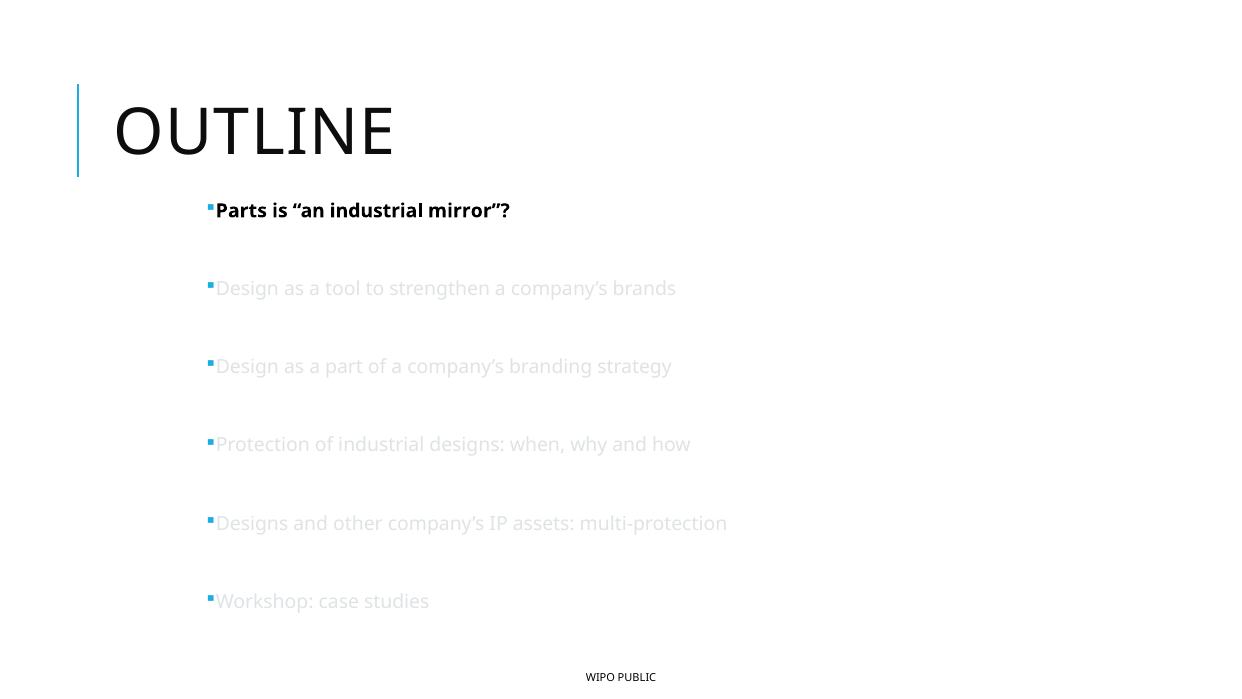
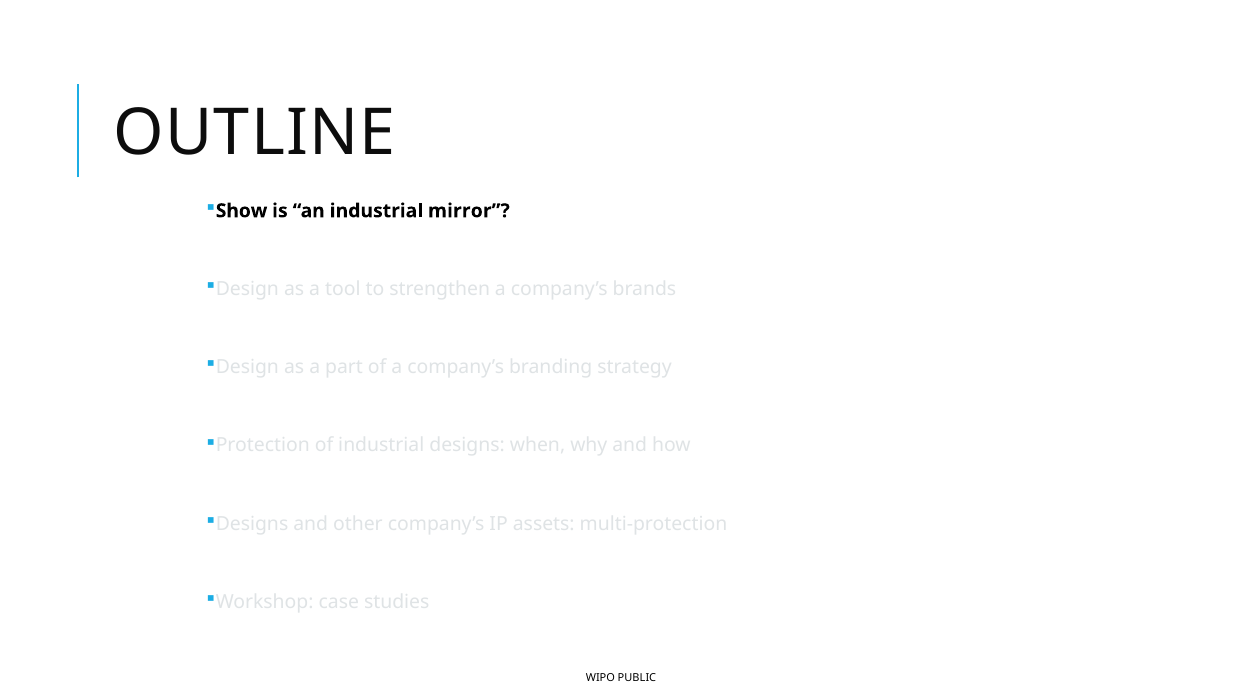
Parts: Parts -> Show
